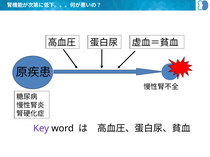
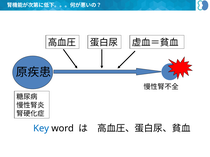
Key colour: purple -> blue
